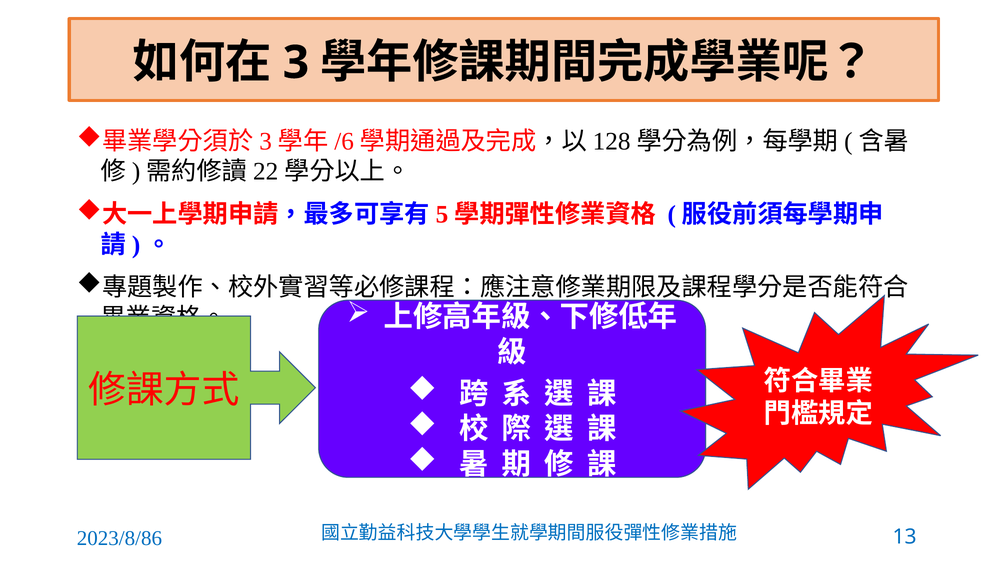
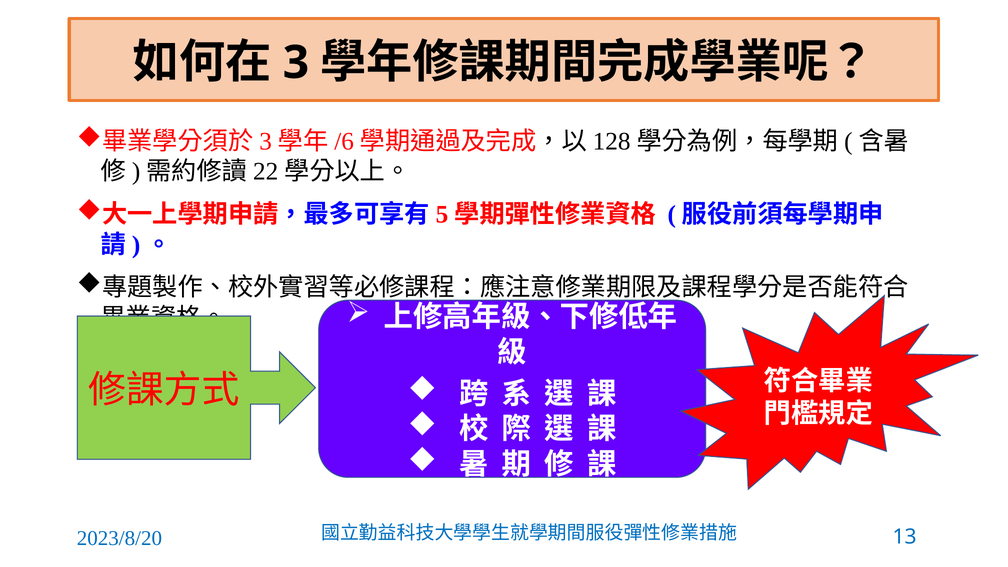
2023/8/86: 2023/8/86 -> 2023/8/20
